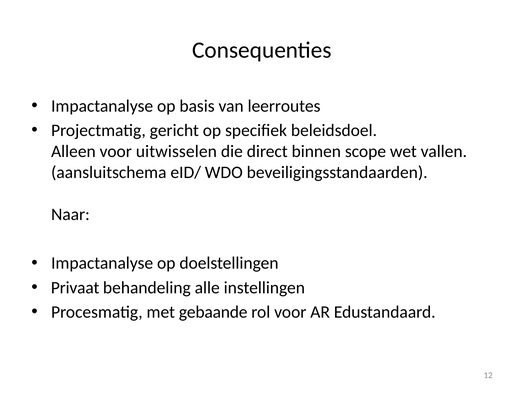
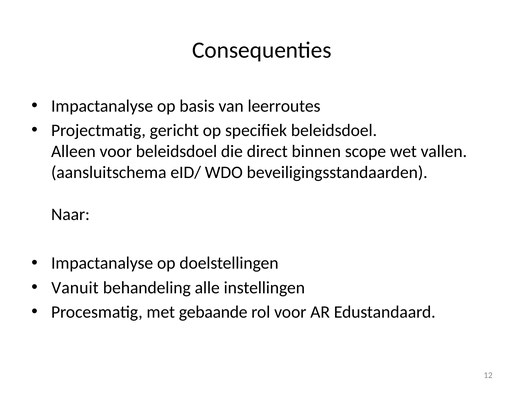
voor uitwisselen: uitwisselen -> beleidsdoel
Privaat: Privaat -> Vanuit
